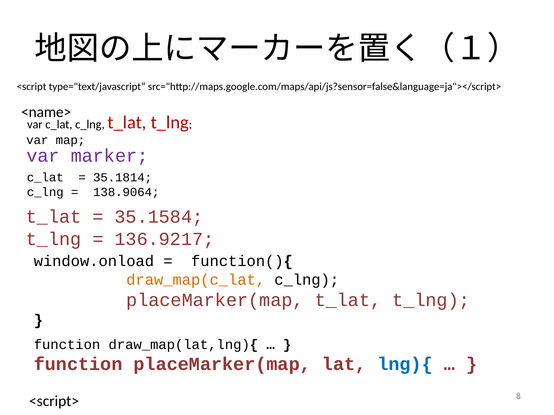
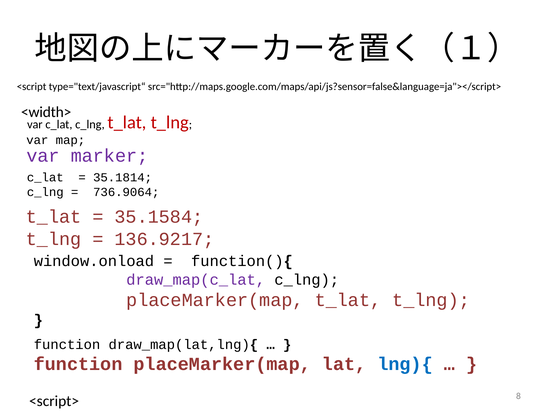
<name>: <name> -> <width>
138.9064: 138.9064 -> 736.9064
draw_map(c_lat colour: orange -> purple
